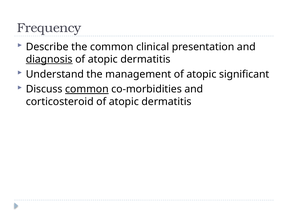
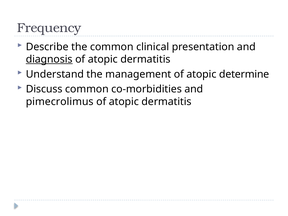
significant: significant -> determine
common at (87, 89) underline: present -> none
corticosteroid: corticosteroid -> pimecrolimus
